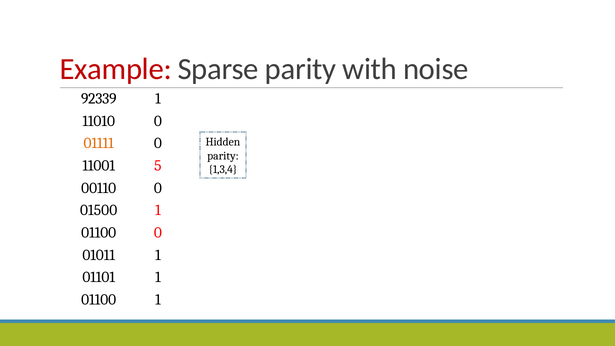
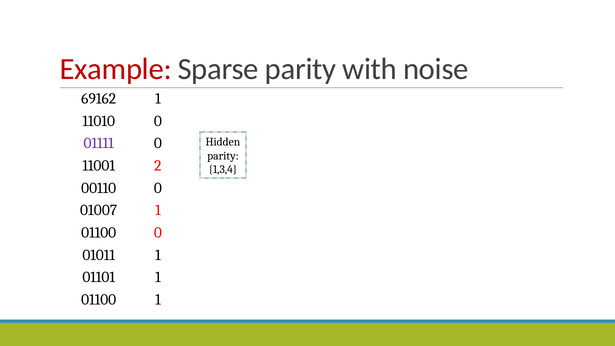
92339: 92339 -> 69162
01111 colour: orange -> purple
5: 5 -> 2
01500: 01500 -> 01007
